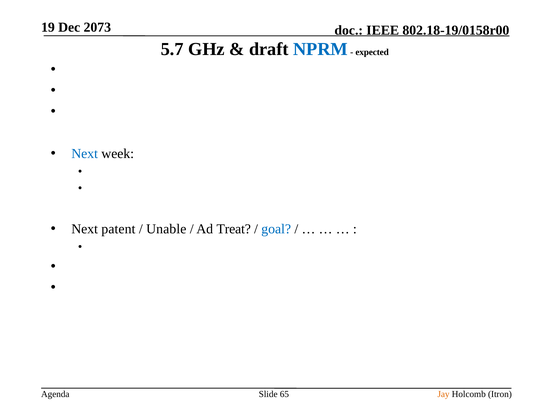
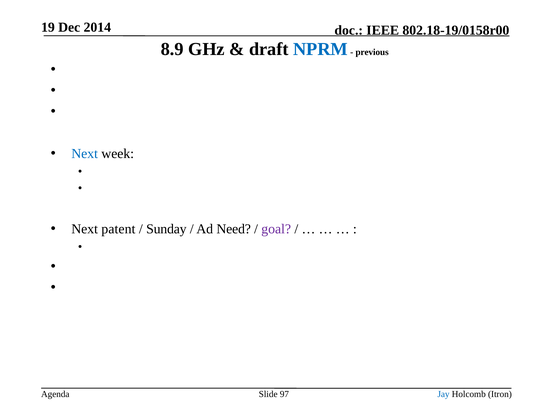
2073: 2073 -> 2014
5.7: 5.7 -> 8.9
expected: expected -> previous
Unable: Unable -> Sunday
Treat: Treat -> Need
goal colour: blue -> purple
65: 65 -> 97
Jay colour: orange -> blue
